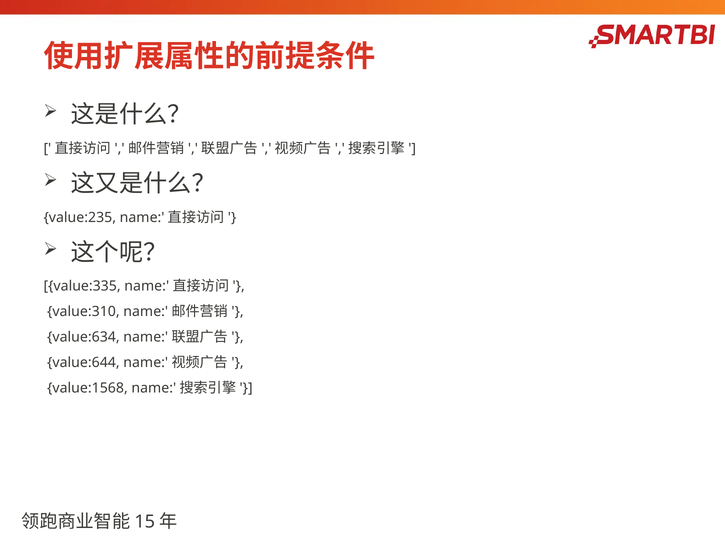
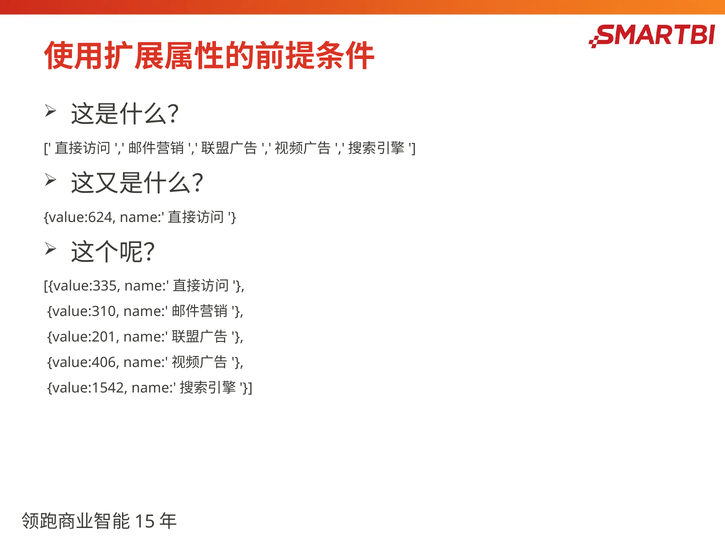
value:235: value:235 -> value:624
value:634: value:634 -> value:201
value:644: value:644 -> value:406
value:1568: value:1568 -> value:1542
